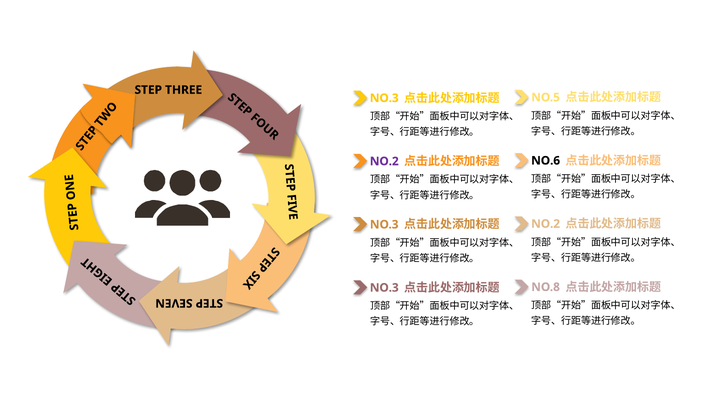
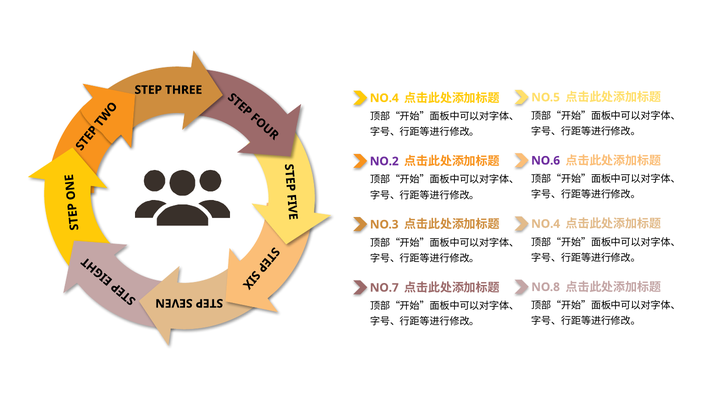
NO.3 at (384, 98): NO.3 -> NO.4
NO.6 colour: black -> purple
NO.2 at (546, 224): NO.2 -> NO.4
NO.3 at (384, 288): NO.3 -> NO.7
